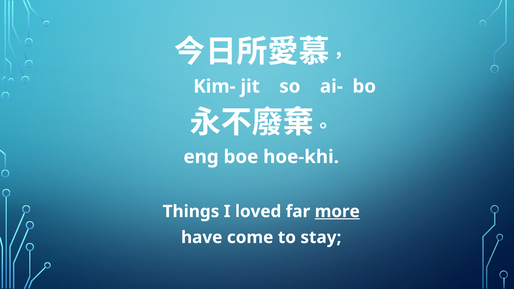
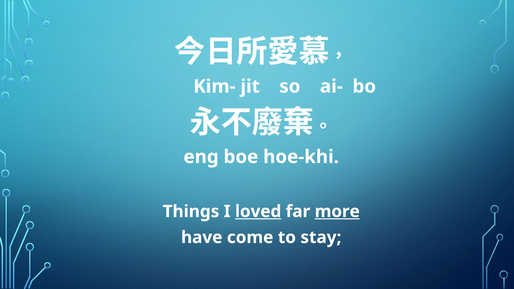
loved underline: none -> present
